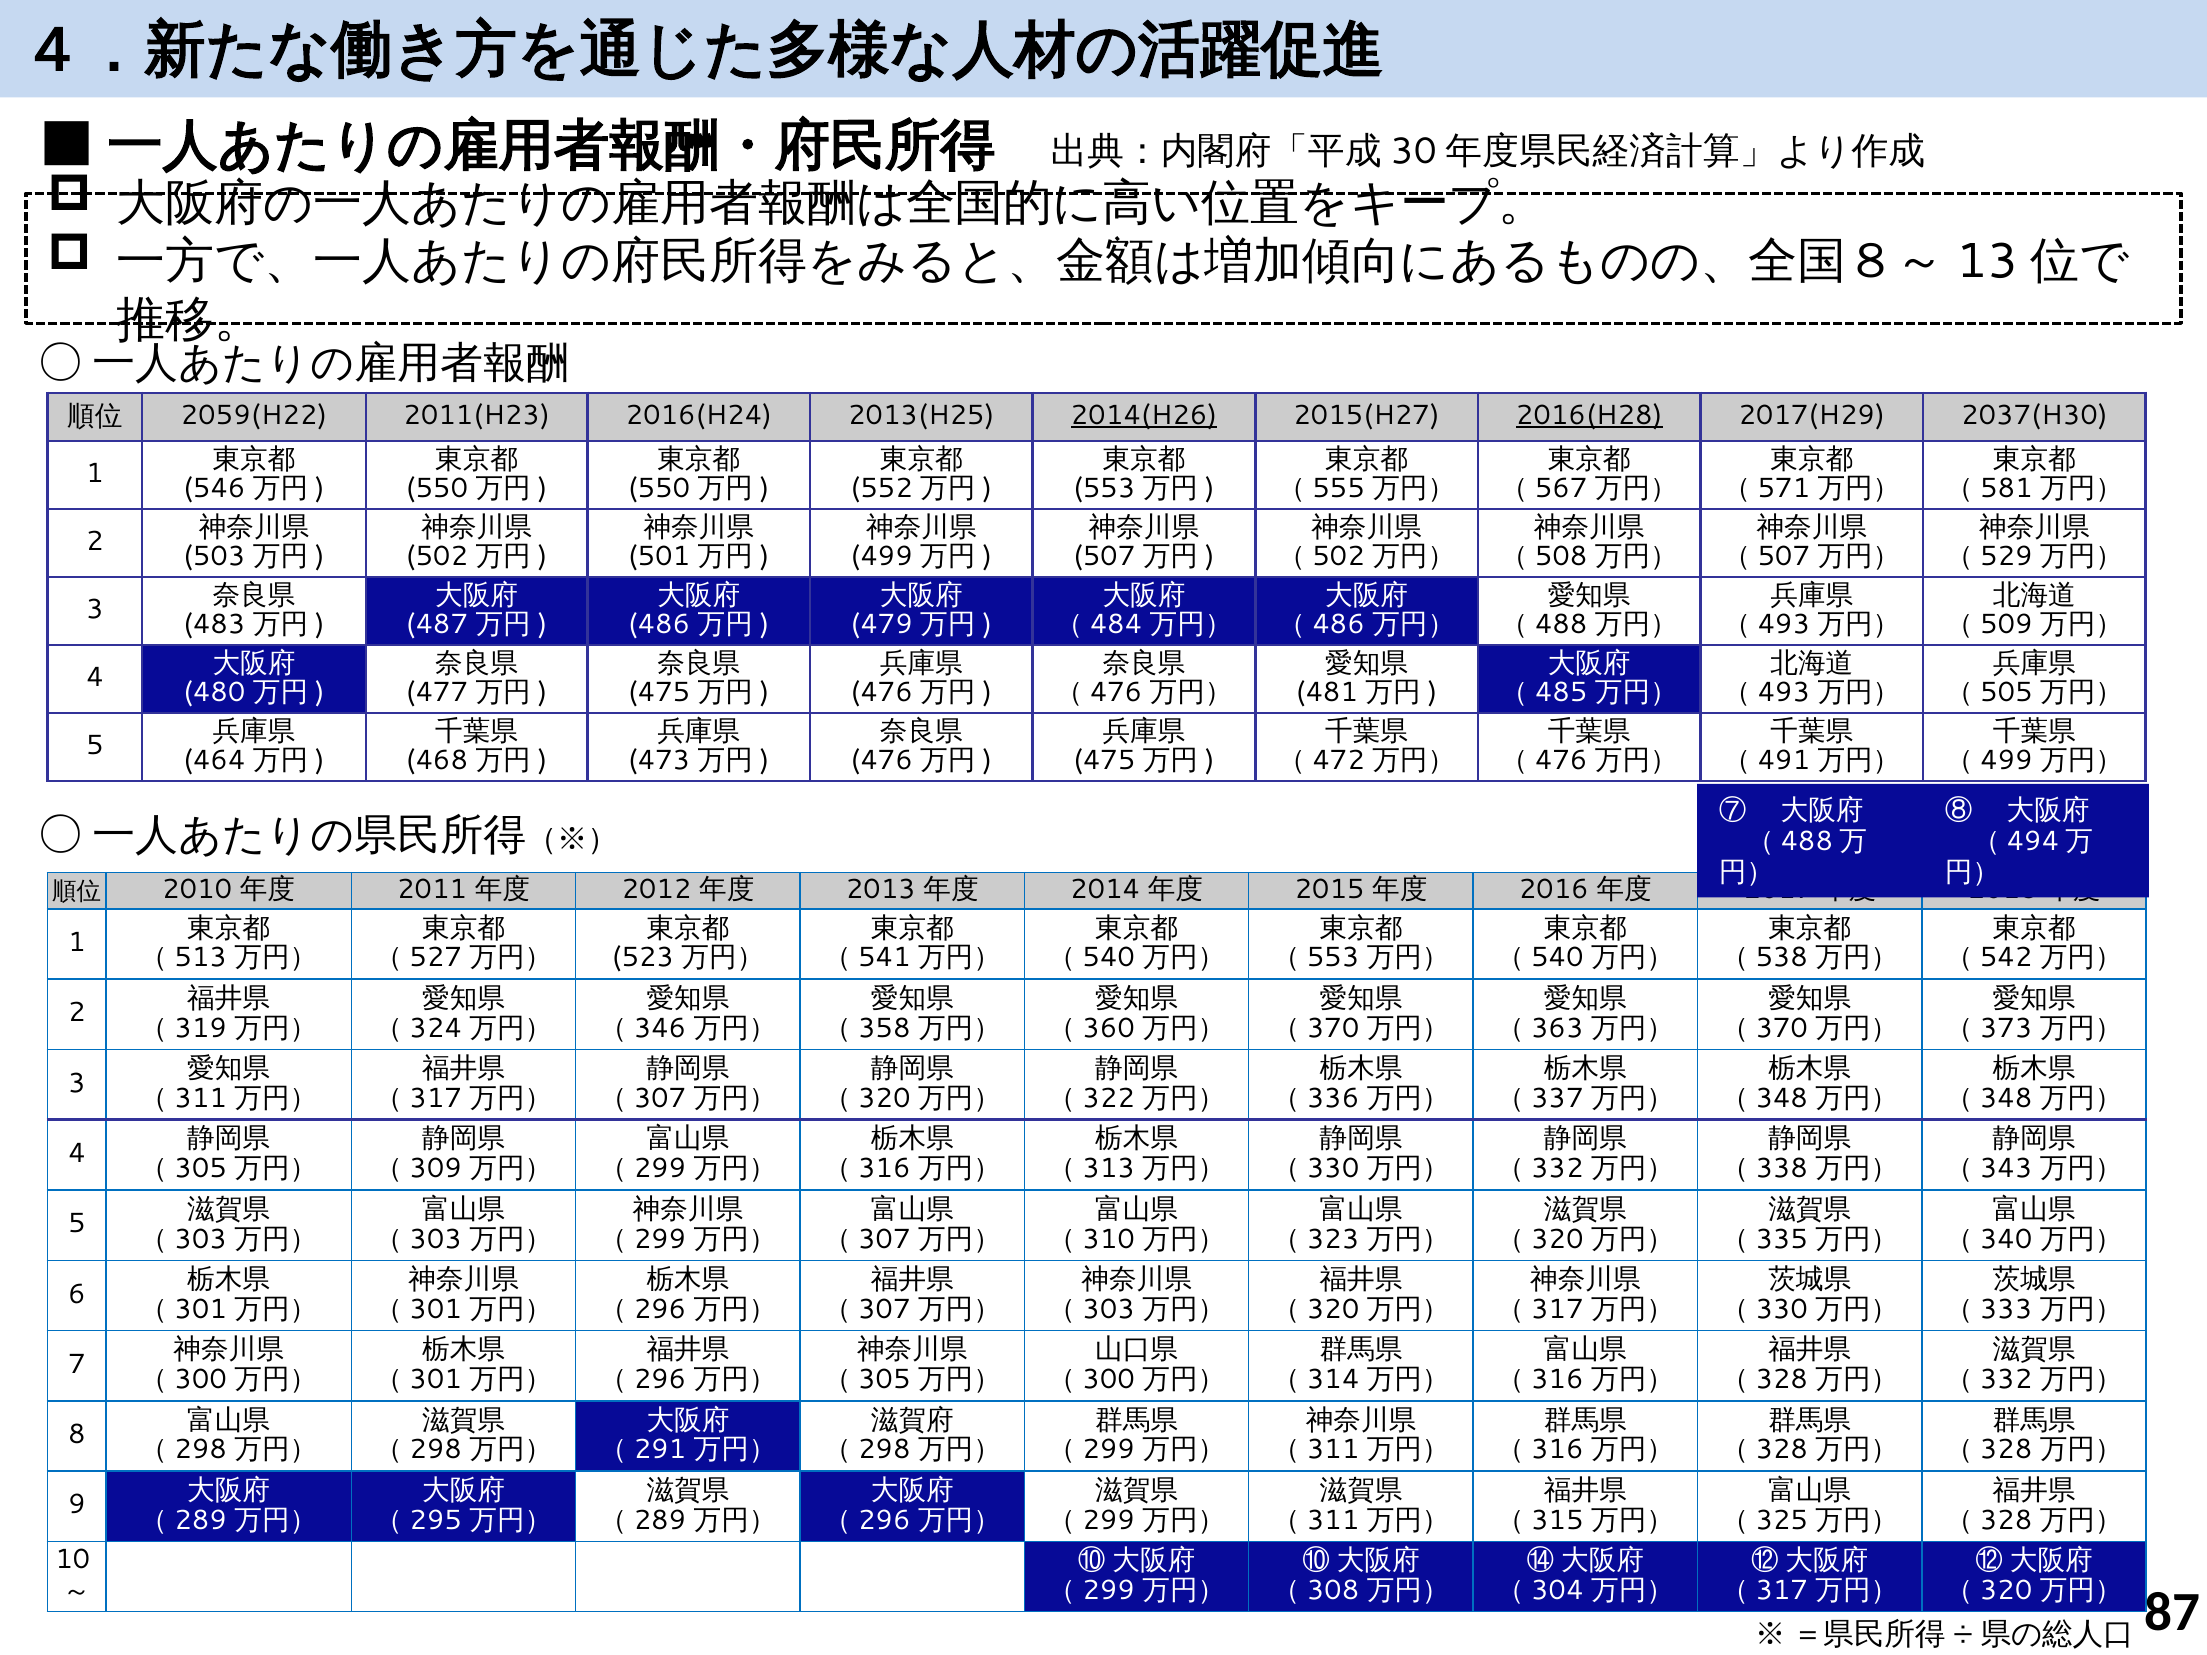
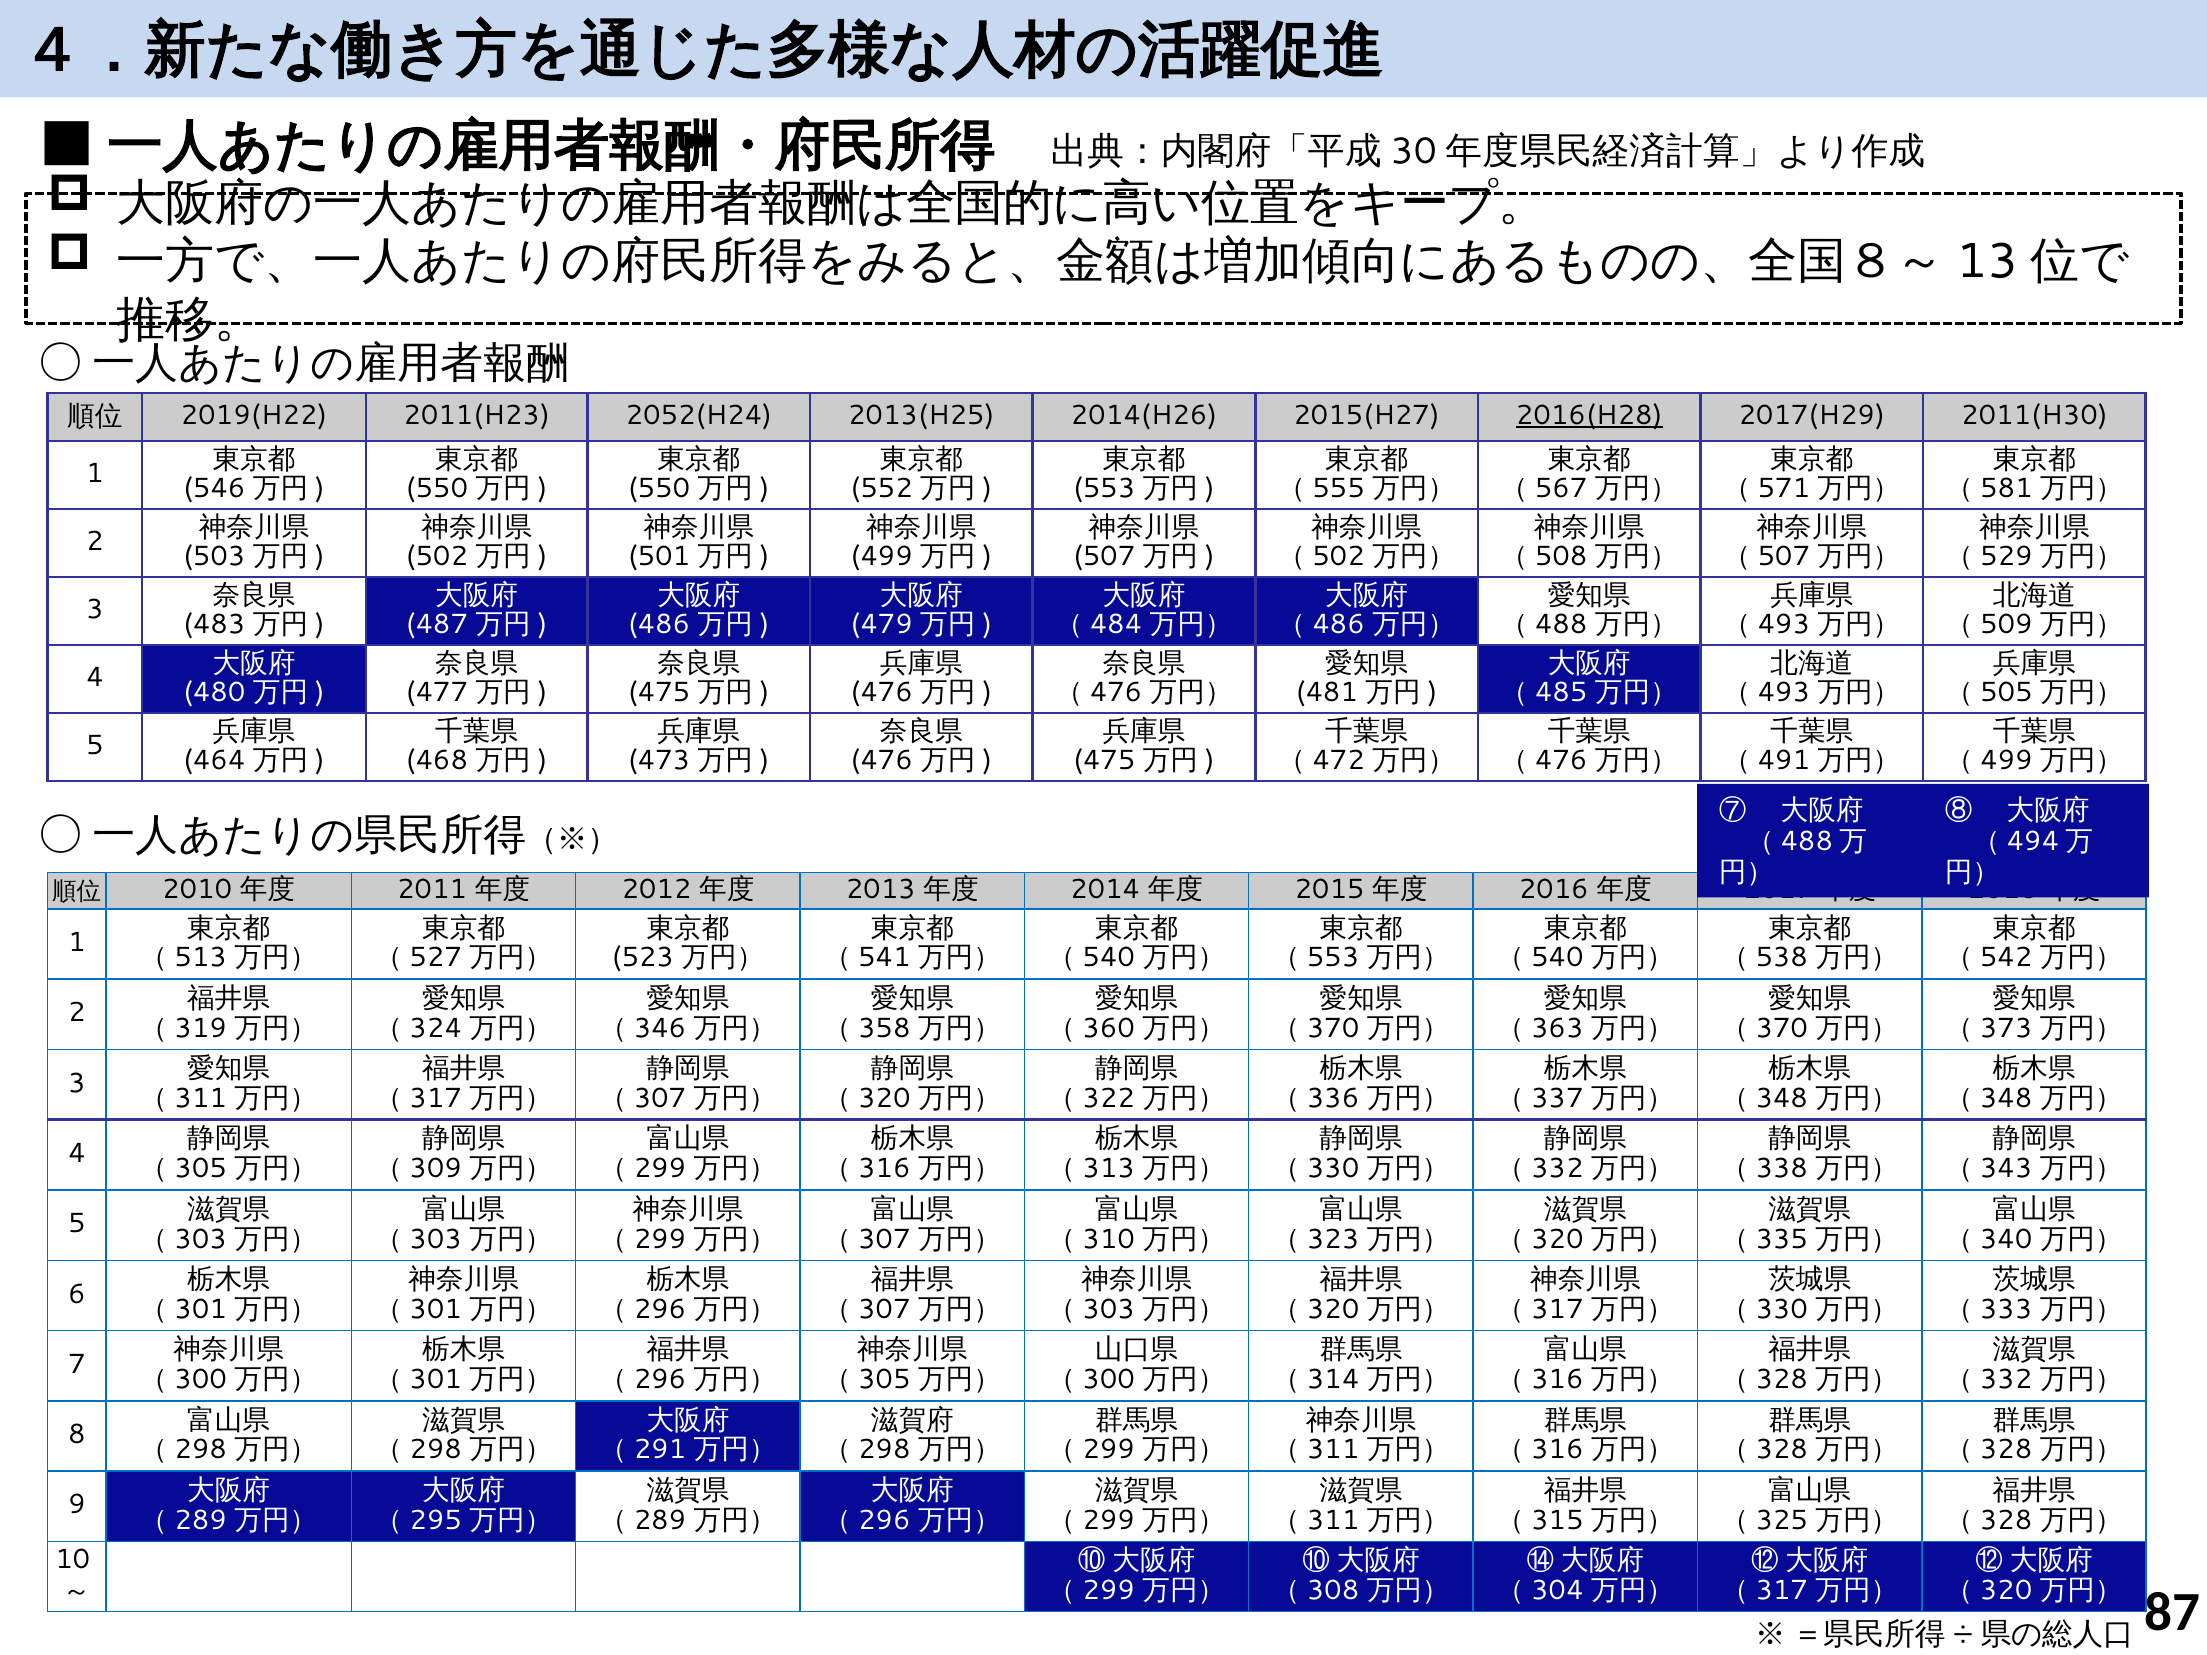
2059(H22: 2059(H22 -> 2019(H22
2016(H24: 2016(H24 -> 2052(H24
2014(H26 underline: present -> none
2037(H30: 2037(H30 -> 2011(H30
